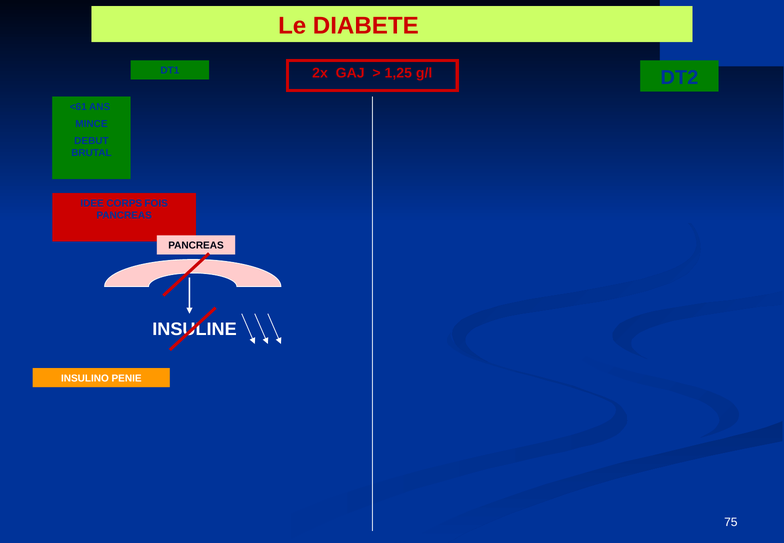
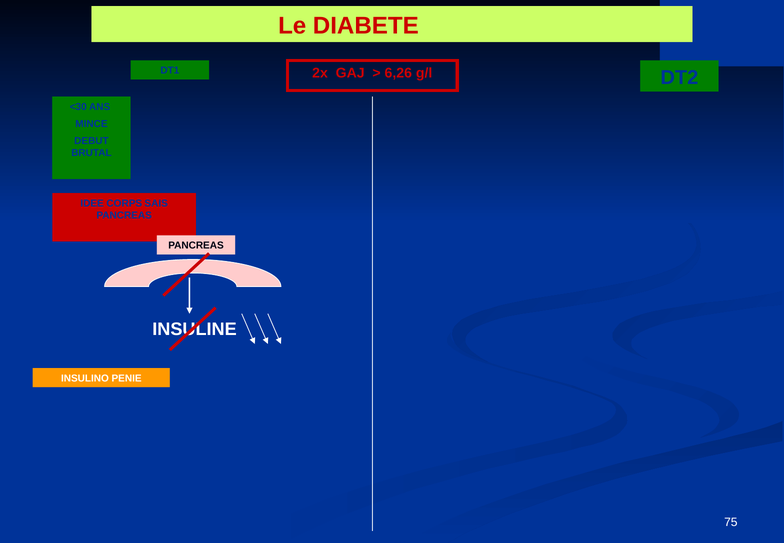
1,25: 1,25 -> 6,26
<61: <61 -> <30
FOIS: FOIS -> SAIS
